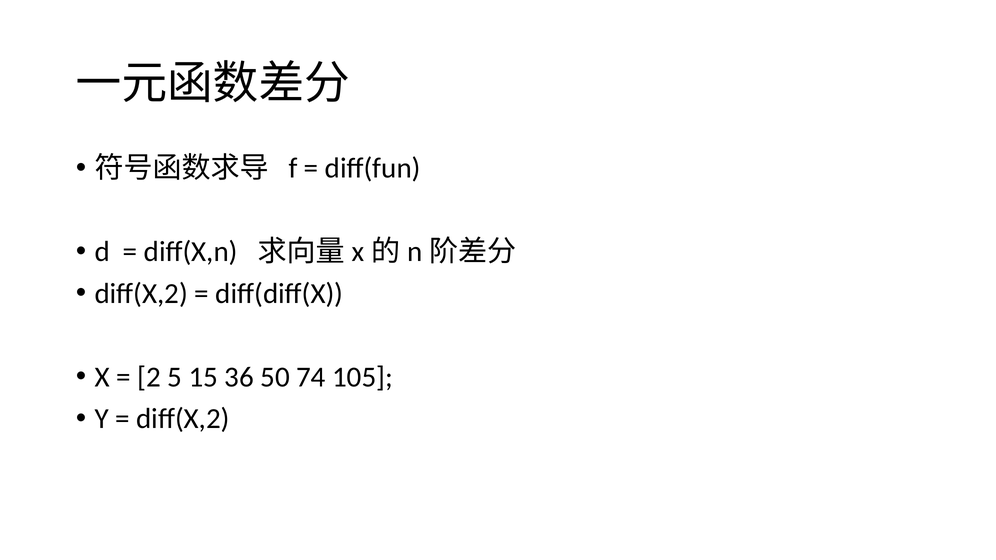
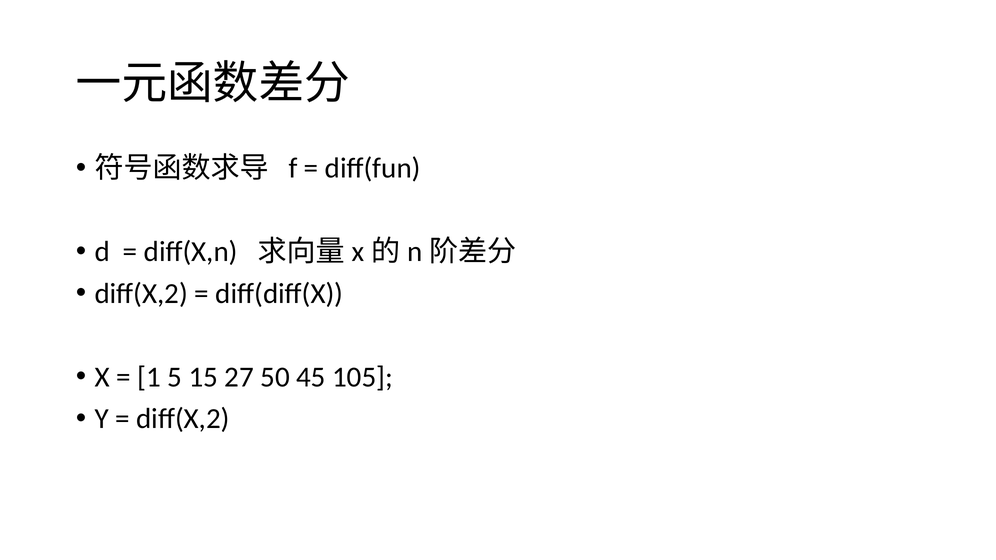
2: 2 -> 1
36: 36 -> 27
74: 74 -> 45
